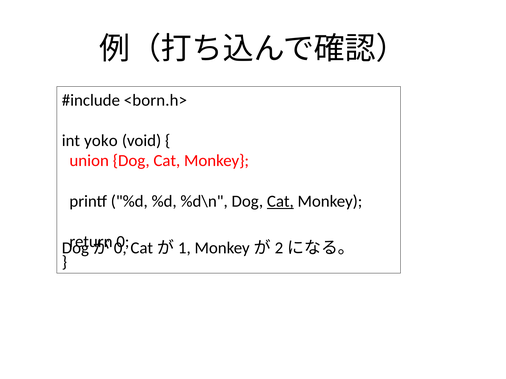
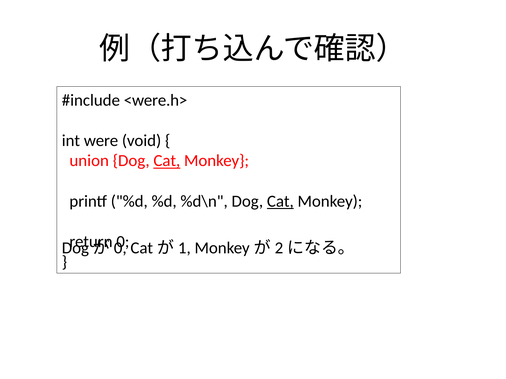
<born.h>: <born.h> -> <were.h>
yoko: yoko -> were
Cat at (167, 161) underline: none -> present
